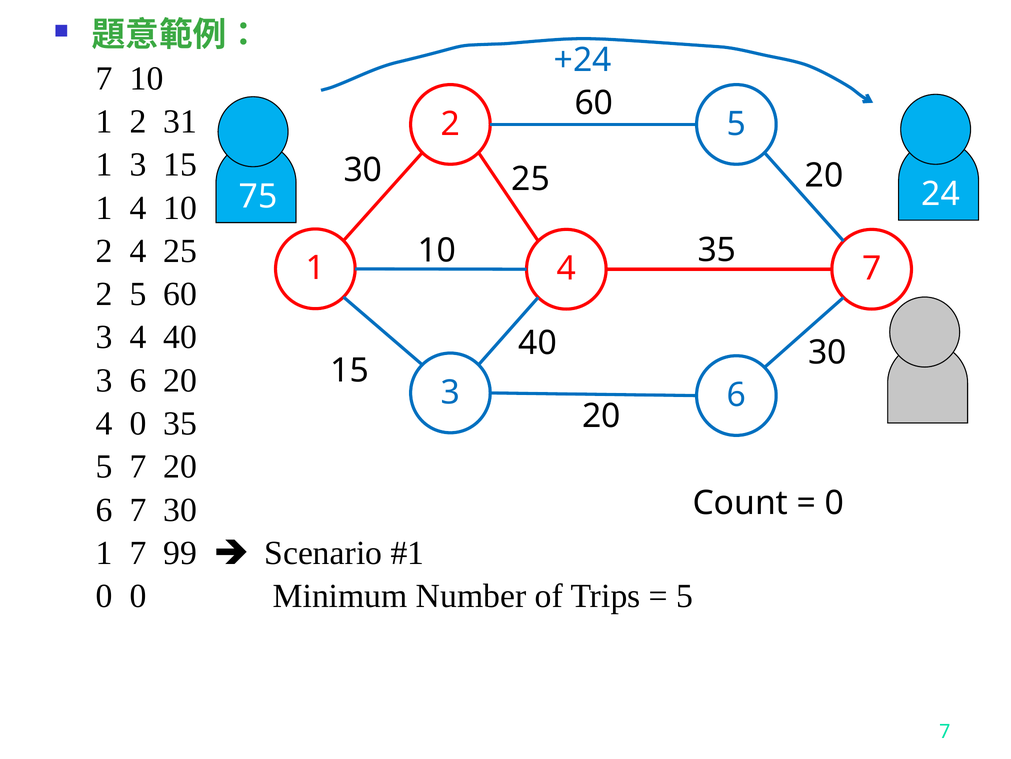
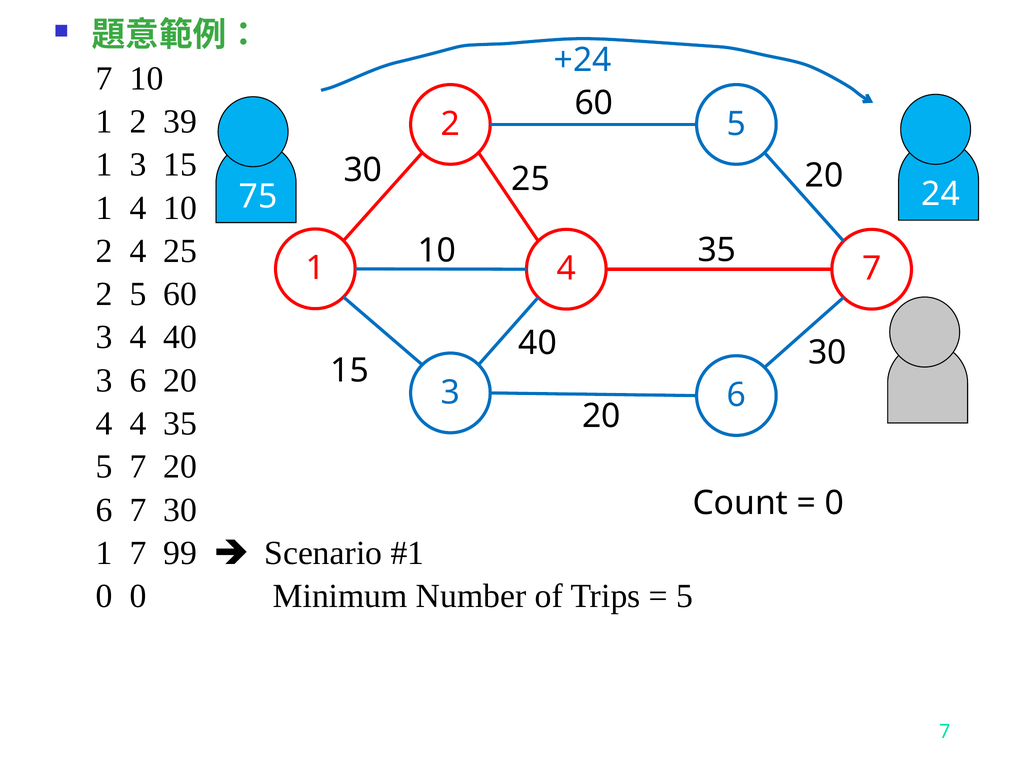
31: 31 -> 39
4 0: 0 -> 4
